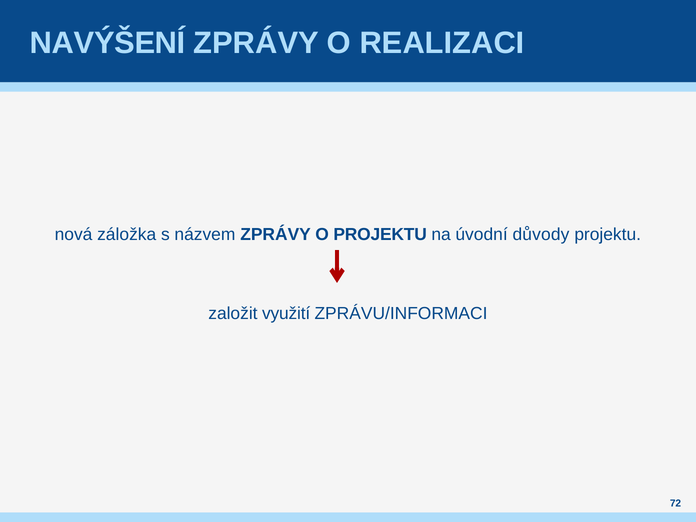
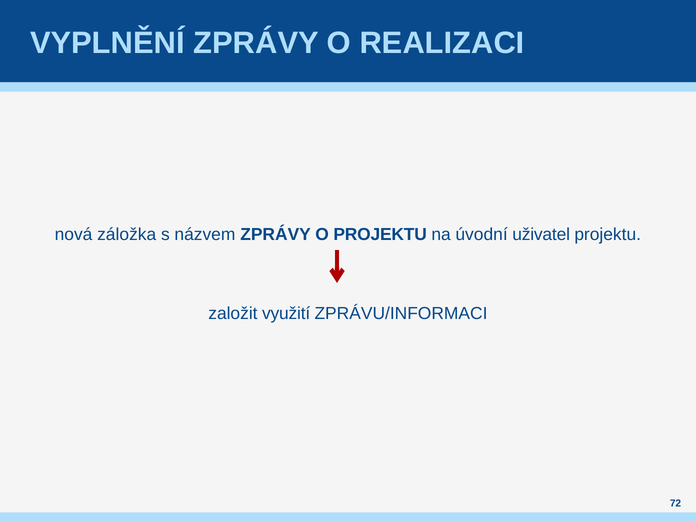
NAVÝŠENÍ: NAVÝŠENÍ -> VYPLNĚNÍ
důvody: důvody -> uživatel
